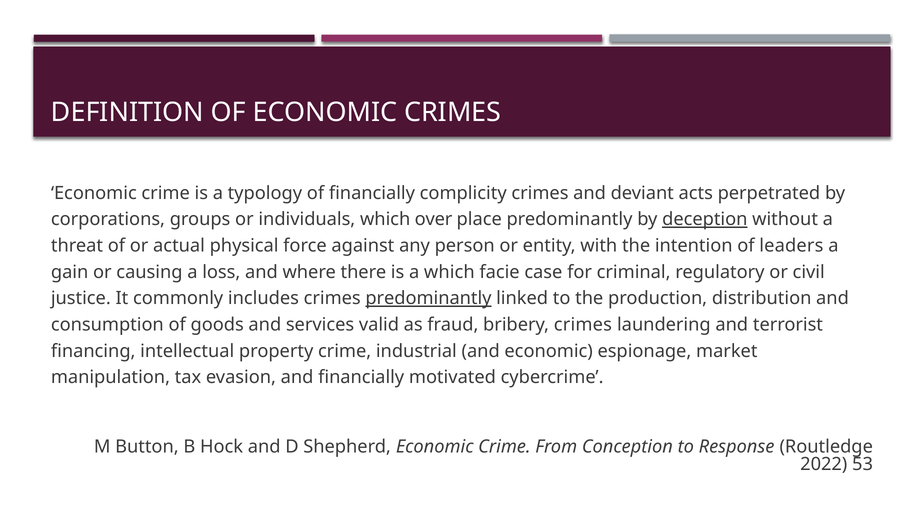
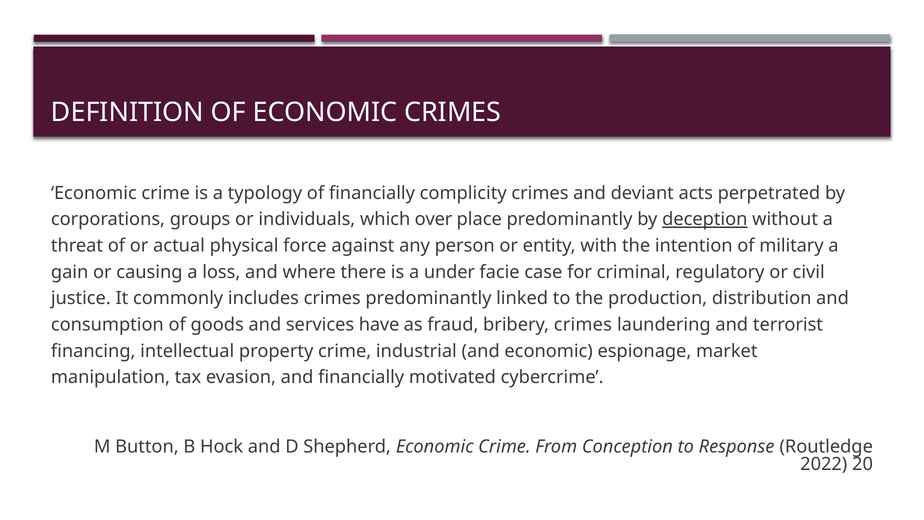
leaders: leaders -> military
a which: which -> under
predominantly at (428, 298) underline: present -> none
valid: valid -> have
53: 53 -> 20
